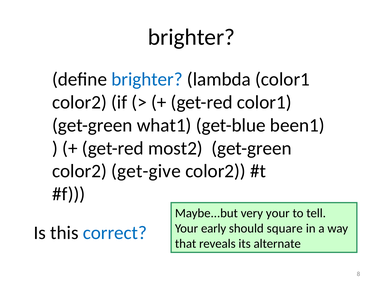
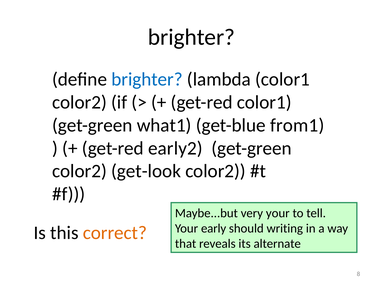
been1: been1 -> from1
most2: most2 -> early2
get-give: get-give -> get-look
square: square -> writing
correct colour: blue -> orange
